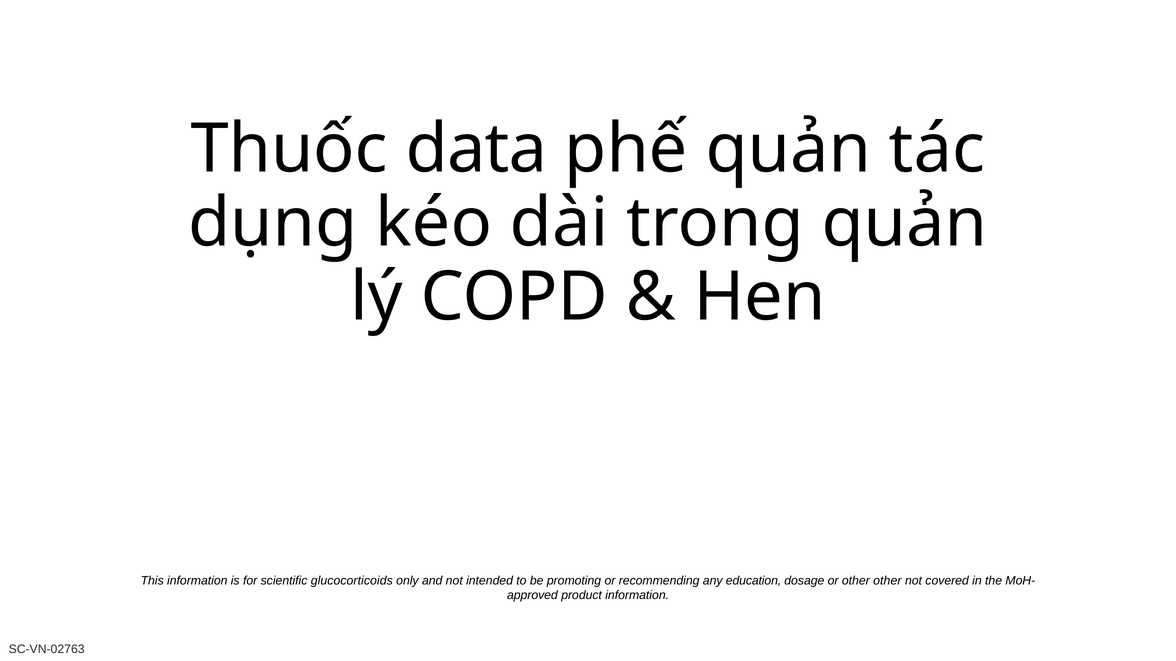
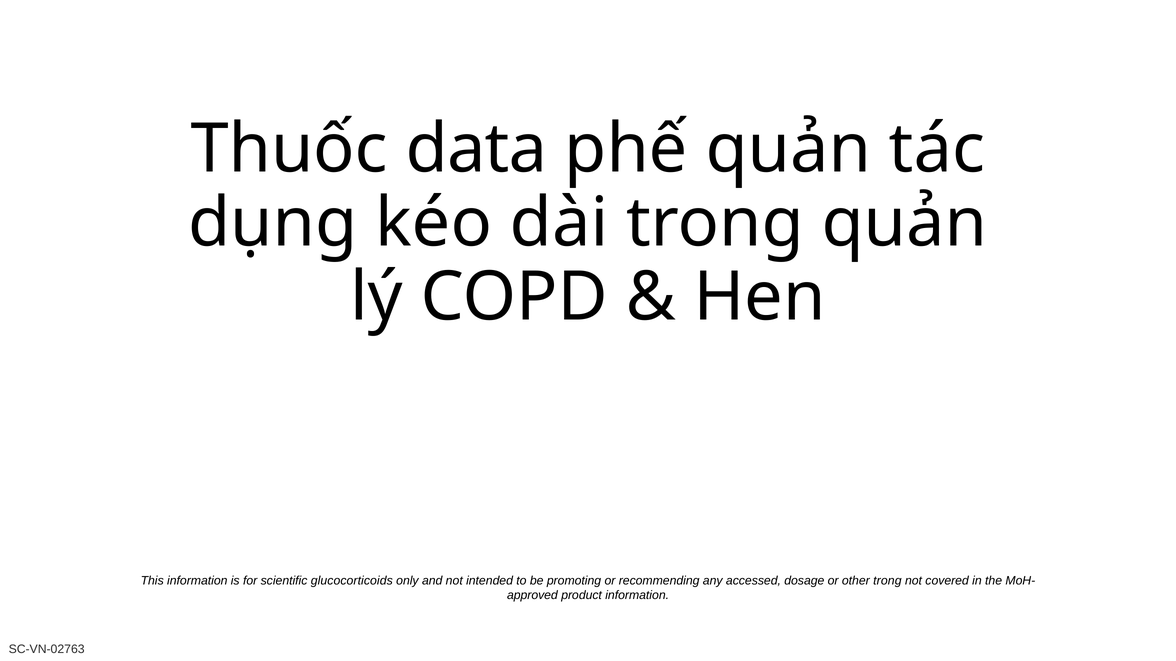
education: education -> accessed
other other: other -> trong
